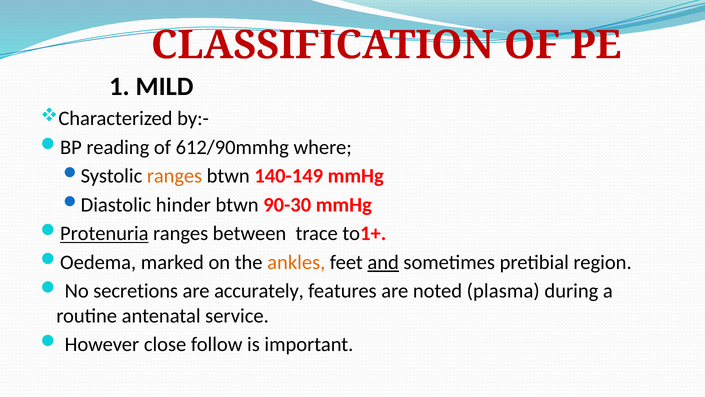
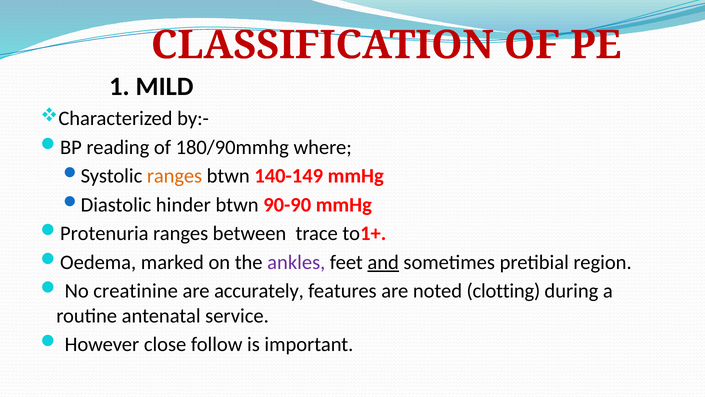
612/90mmhg: 612/90mmhg -> 180/90mmhg
90-30: 90-30 -> 90-90
Protenuria underline: present -> none
ankles colour: orange -> purple
secretions: secretions -> creatinine
plasma: plasma -> clotting
